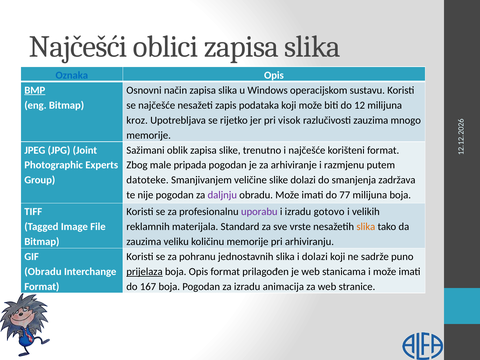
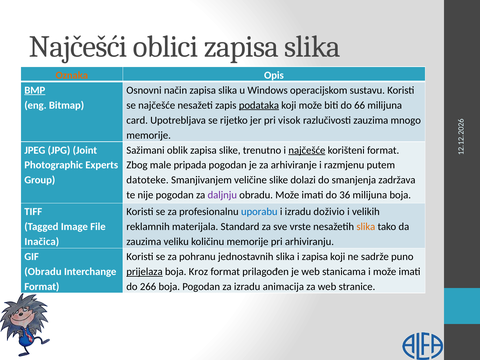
Oznaka colour: blue -> orange
podataka underline: none -> present
12: 12 -> 66
kroz: kroz -> card
najčešće at (307, 150) underline: none -> present
77: 77 -> 36
uporabu colour: purple -> blue
gotovo: gotovo -> doživio
Bitmap at (42, 242): Bitmap -> Inačica
i dolazi: dolazi -> zapisa
boja Opis: Opis -> Kroz
167: 167 -> 266
